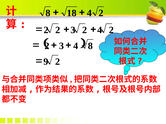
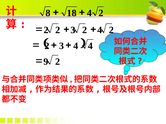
8 at (90, 46): 8 -> 4
